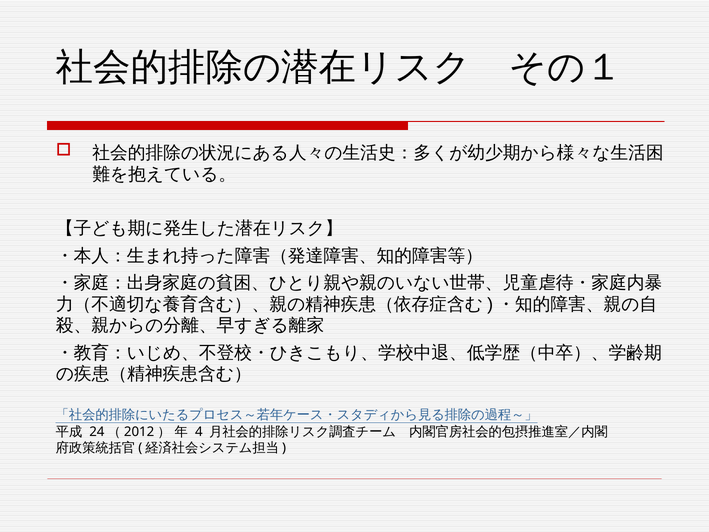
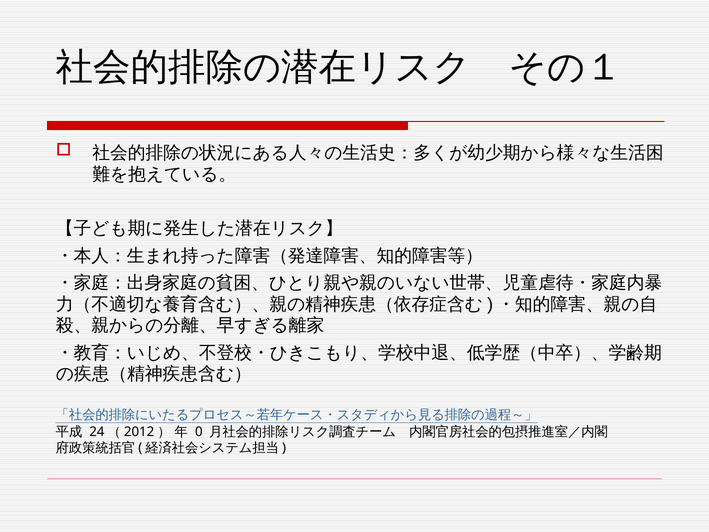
4: 4 -> 0
